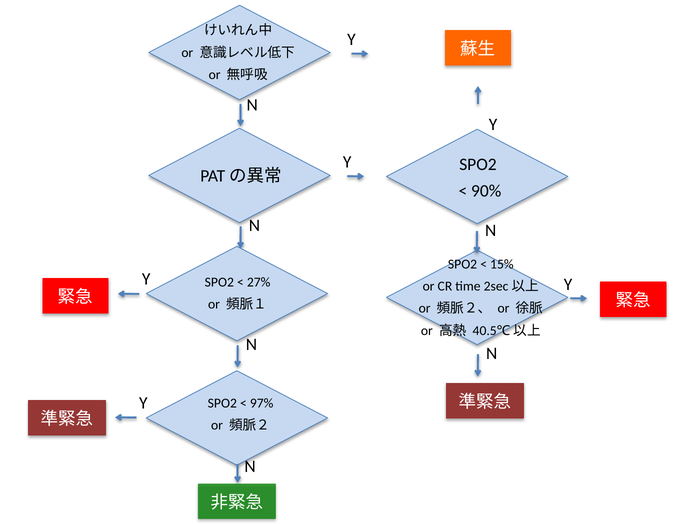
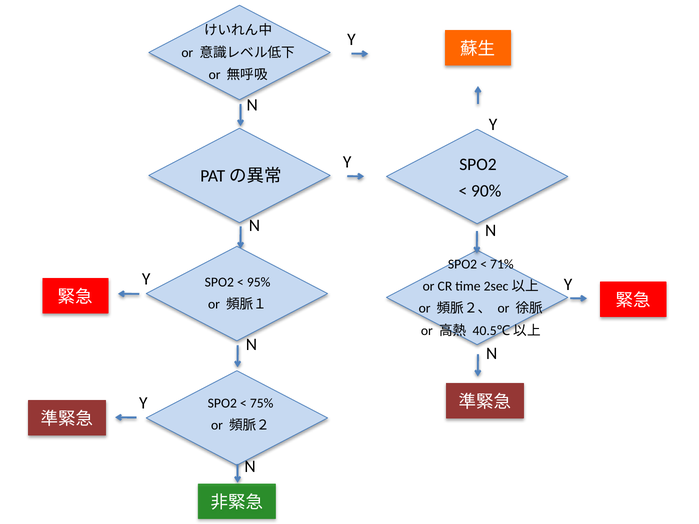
15%: 15% -> 71%
27%: 27% -> 95%
97%: 97% -> 75%
